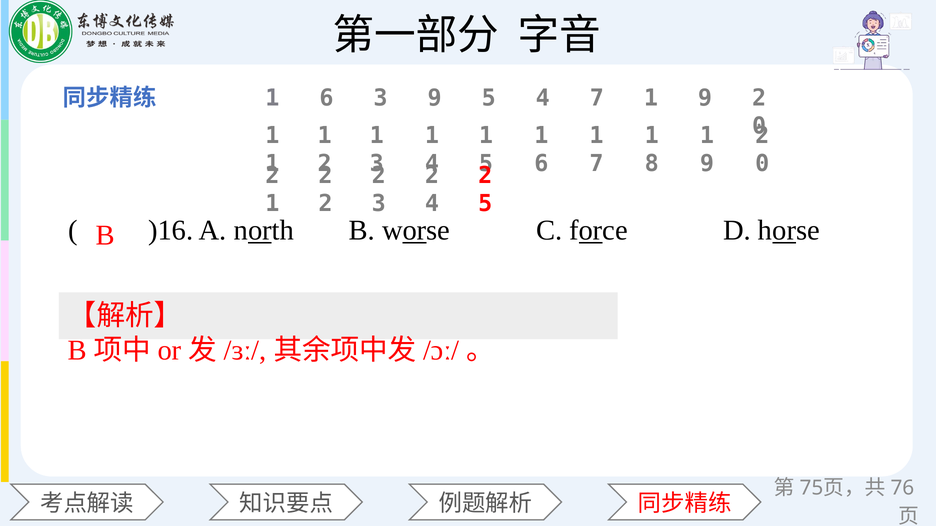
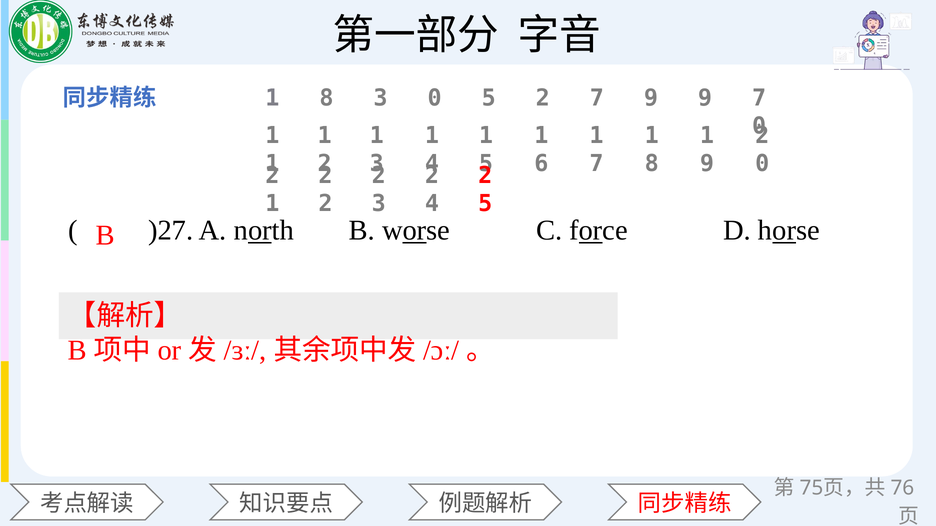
6 at (326, 98): 6 -> 8
3 9: 9 -> 0
4 at (543, 98): 4 -> 2
1 at (651, 98): 1 -> 9
2 at (759, 98): 2 -> 7
)16: )16 -> )27
